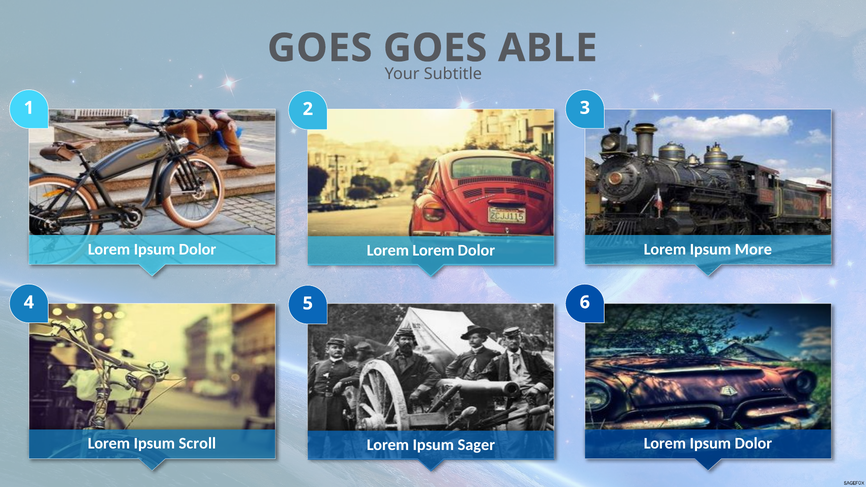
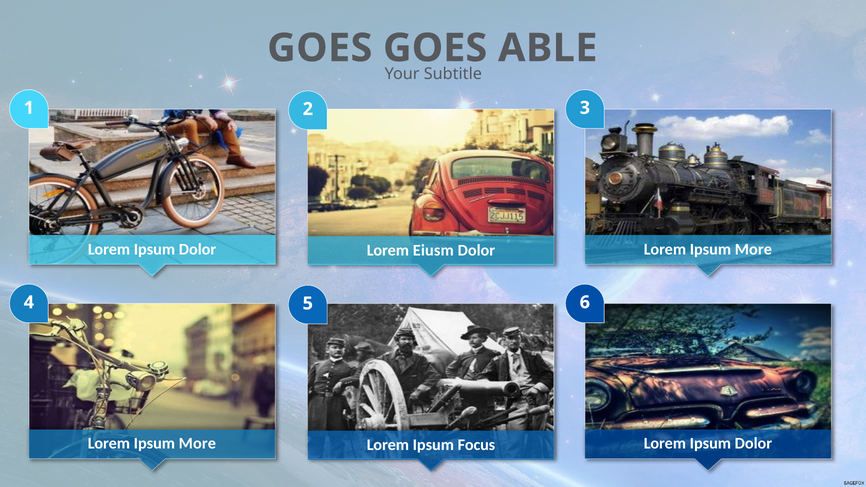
Lorem Lorem: Lorem -> Eiusm
Scroll at (197, 444): Scroll -> More
Sager: Sager -> Focus
